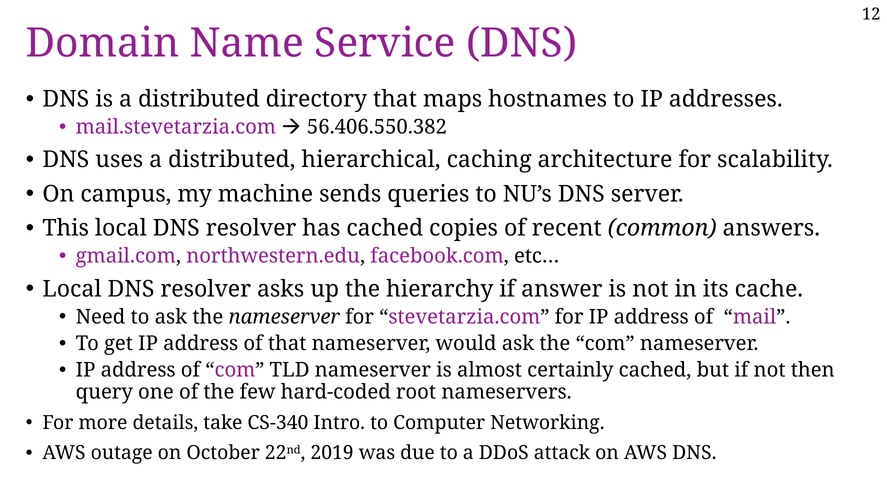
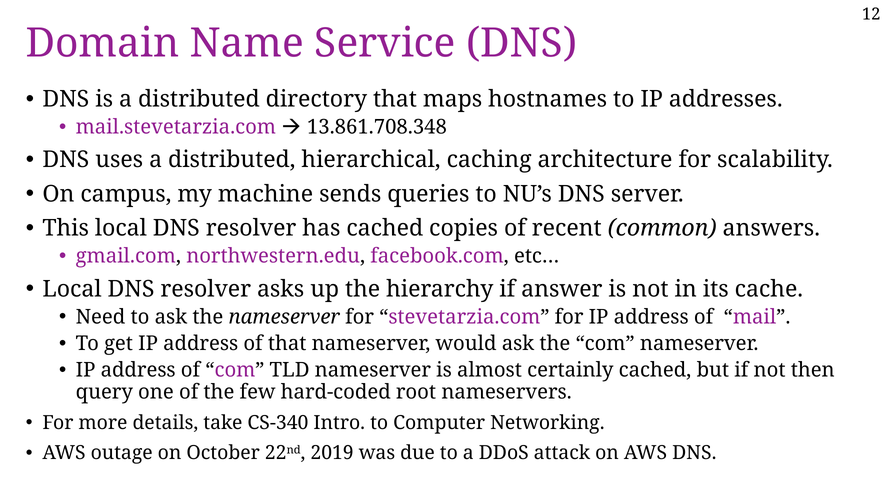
56.406.550.382: 56.406.550.382 -> 13.861.708.348
